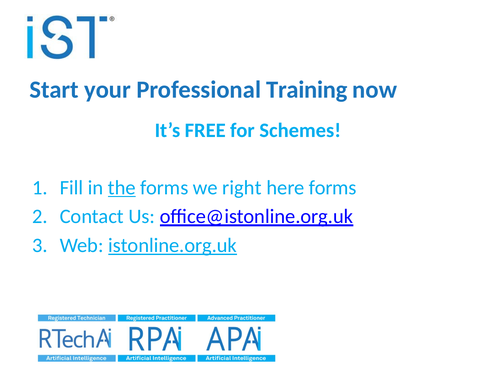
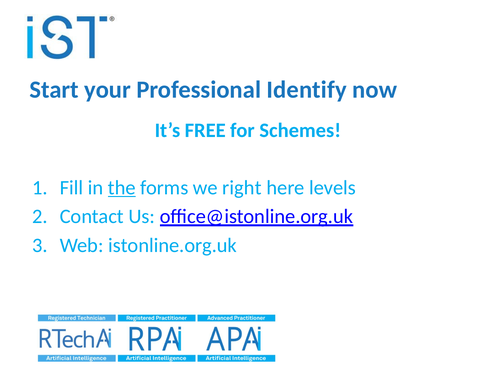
Training: Training -> Identify
here forms: forms -> levels
istonline.org.uk underline: present -> none
